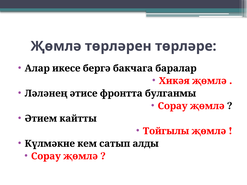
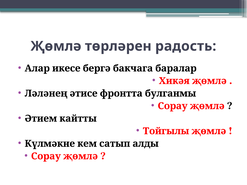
төрләре: төрләре -> радость
